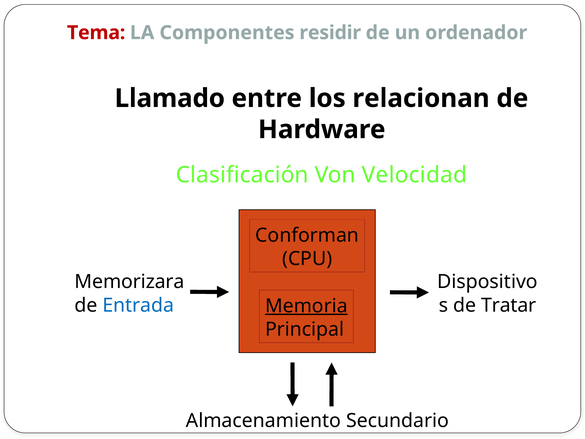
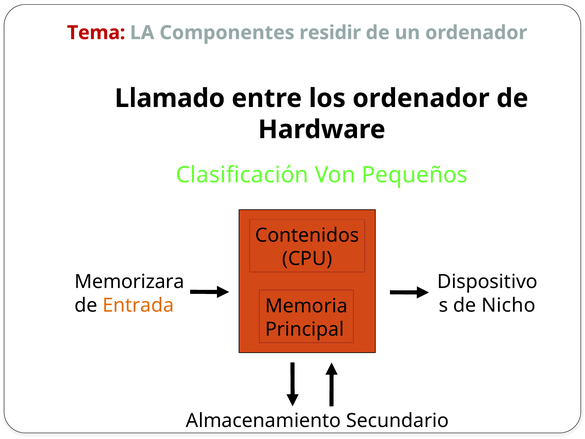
los relacionan: relacionan -> ordenador
Velocidad: Velocidad -> Pequeños
Conforman: Conforman -> Contenidos
Entrada colour: blue -> orange
Tratar: Tratar -> Nicho
Memoria underline: present -> none
